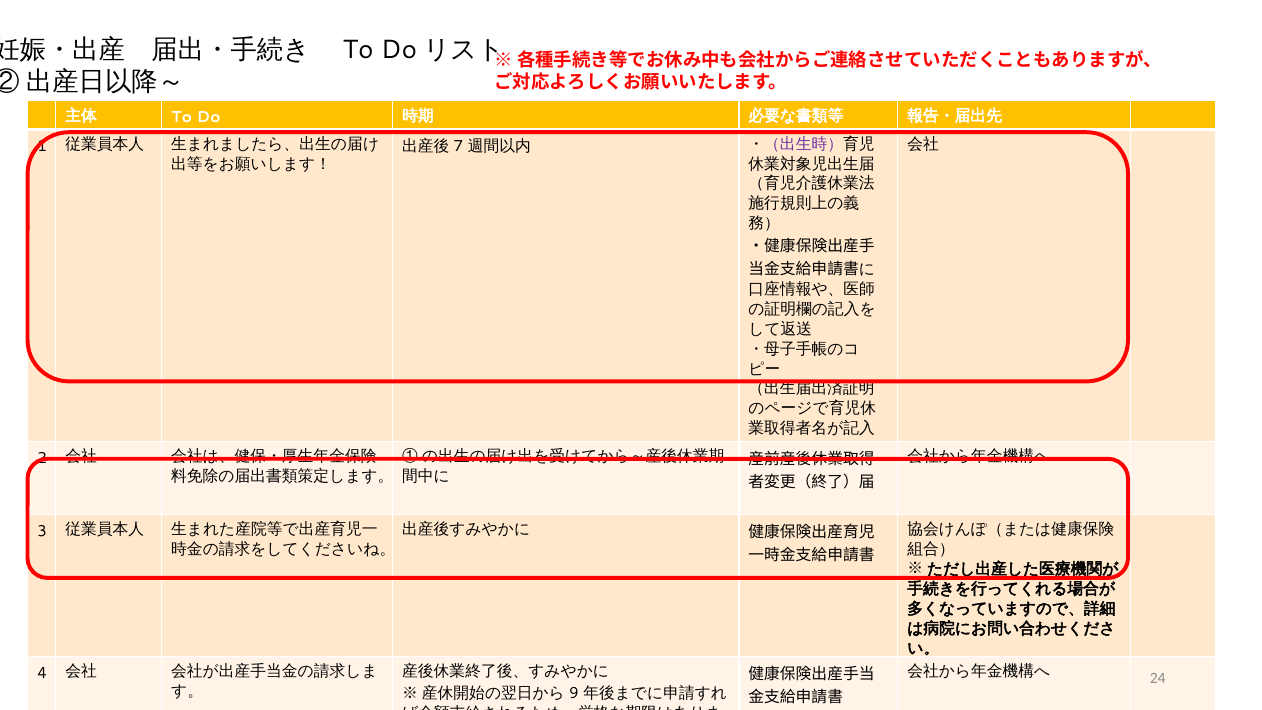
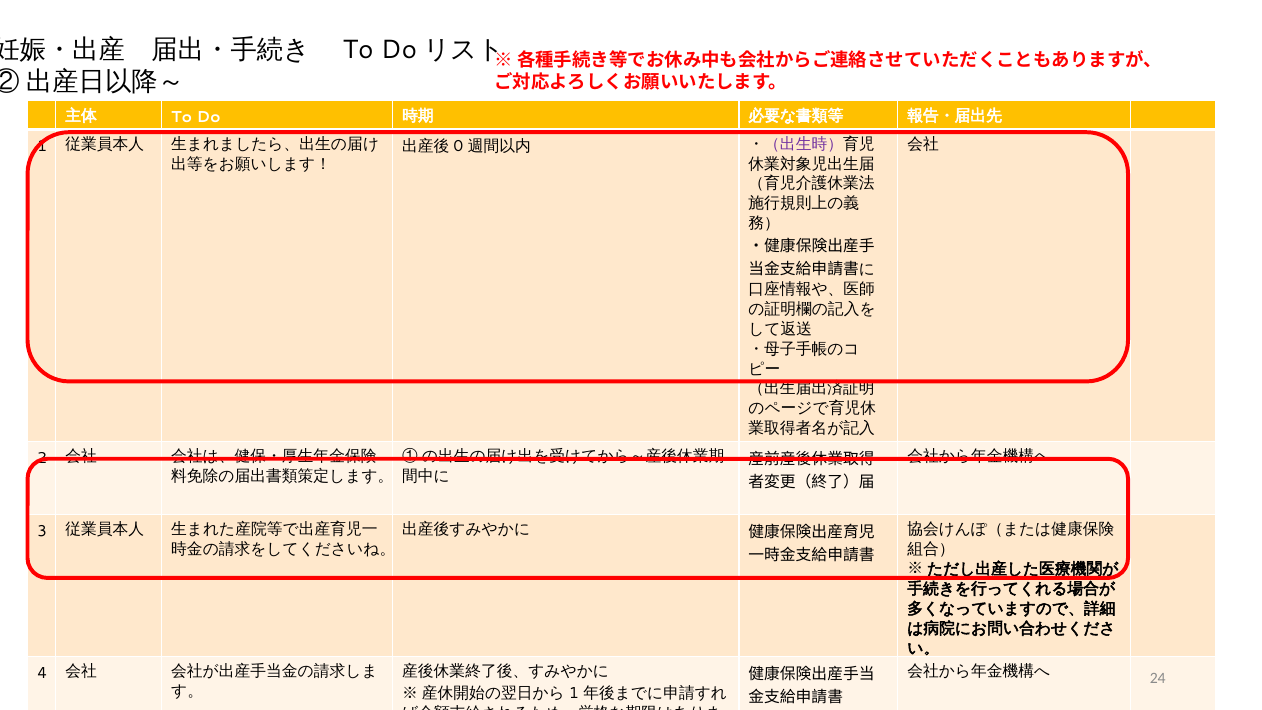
7: 7 -> 0
9 at (574, 693): 9 -> 1
